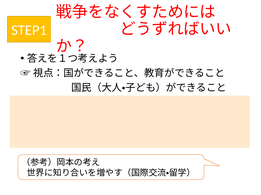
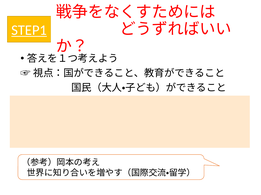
STEP1 underline: none -> present
